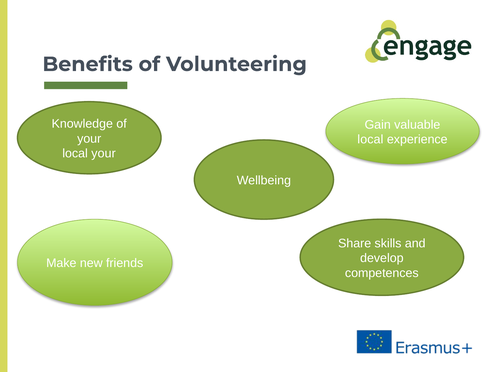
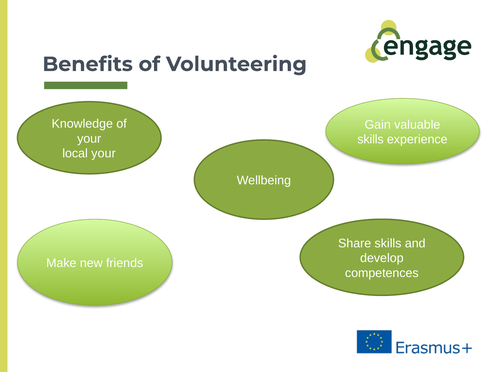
local at (370, 139): local -> skills
